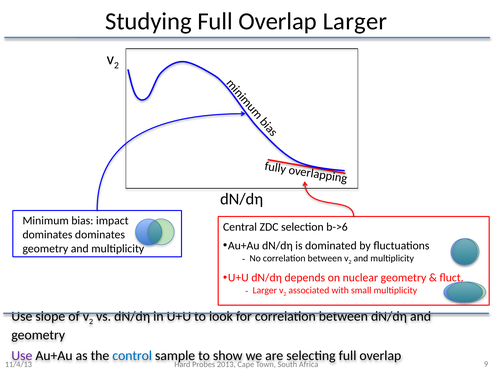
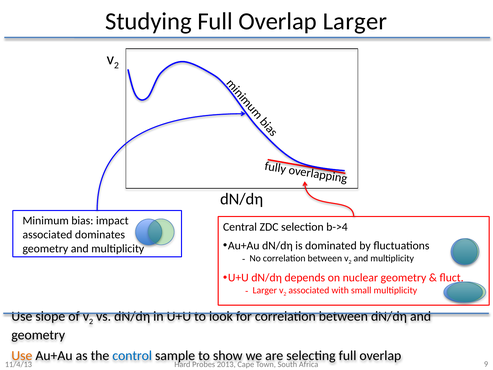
b->6: b->6 -> b->4
dominates at (47, 235): dominates -> associated
Use at (22, 355) colour: purple -> orange
